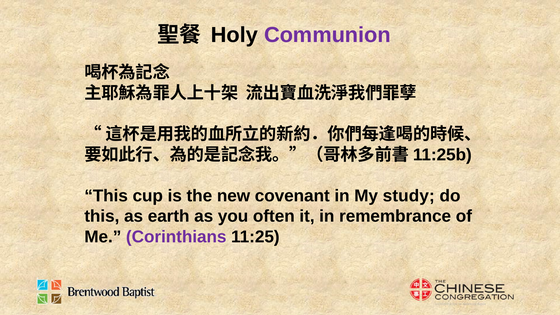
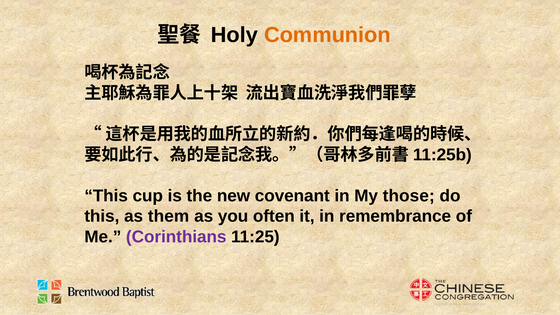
Communion colour: purple -> orange
study: study -> those
earth: earth -> them
